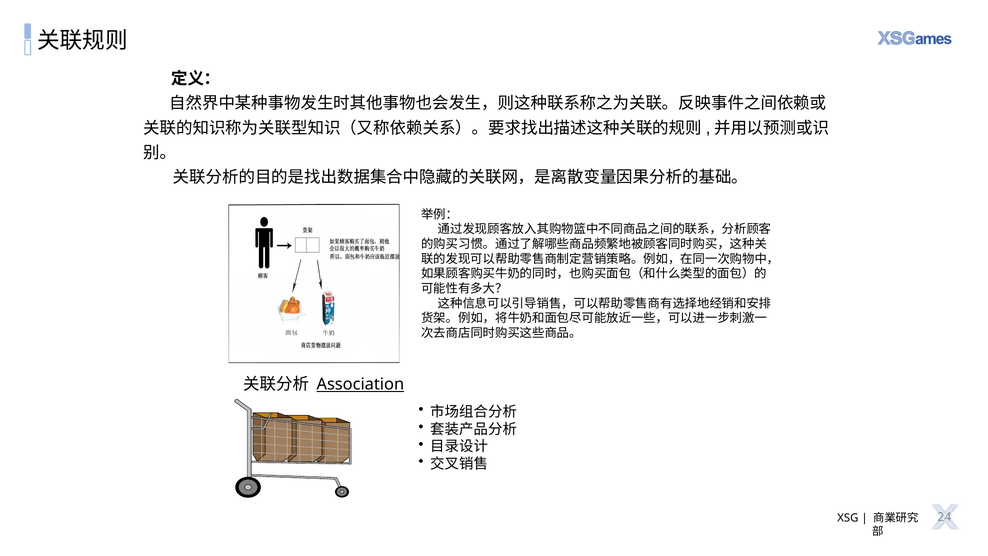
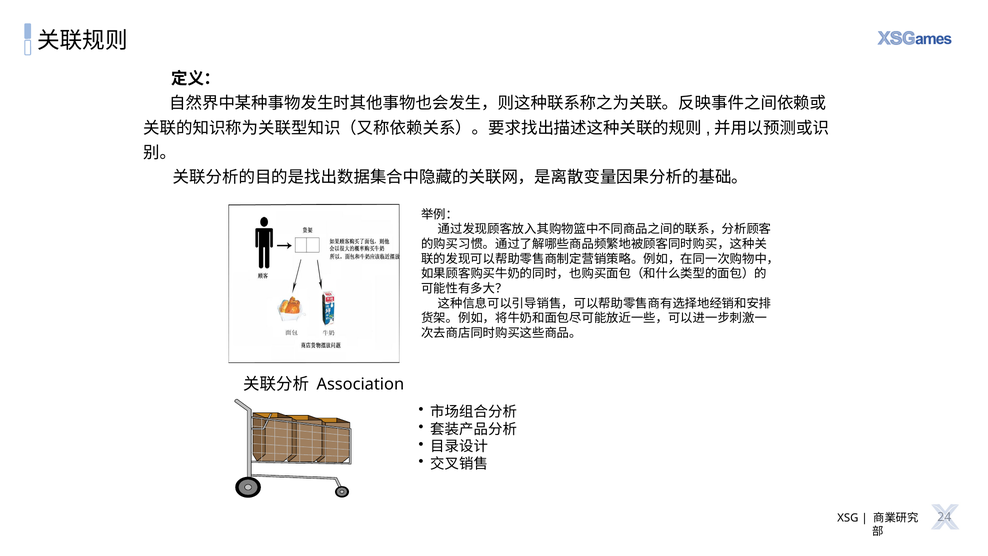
Association underline: present -> none
